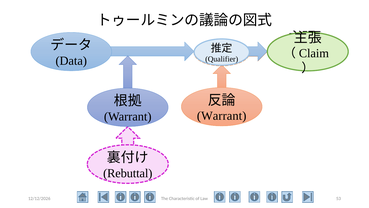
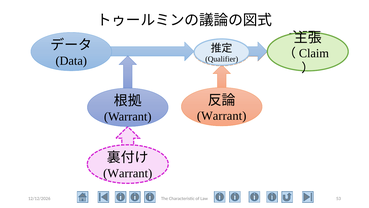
Rebuttal at (128, 173): Rebuttal -> Warrant
